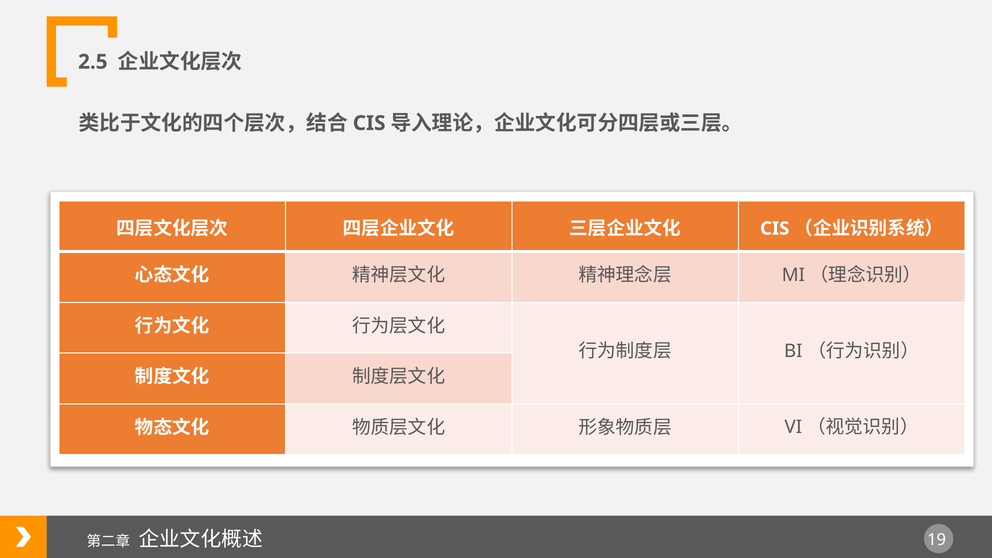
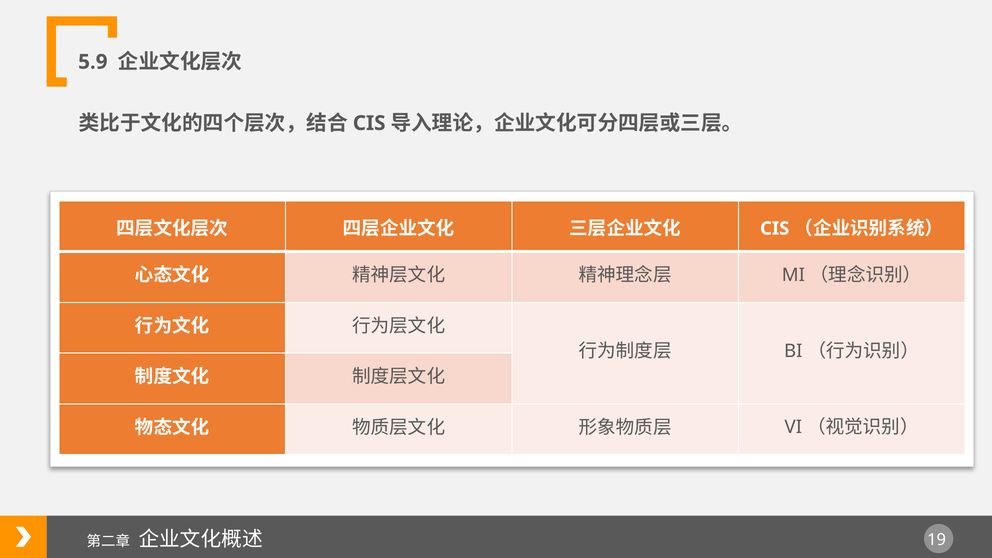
2.5: 2.5 -> 5.9
